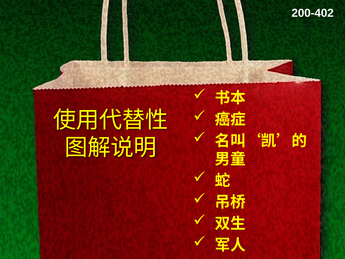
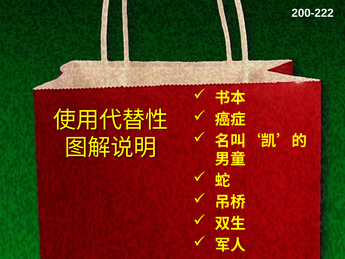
200-402: 200-402 -> 200-222
